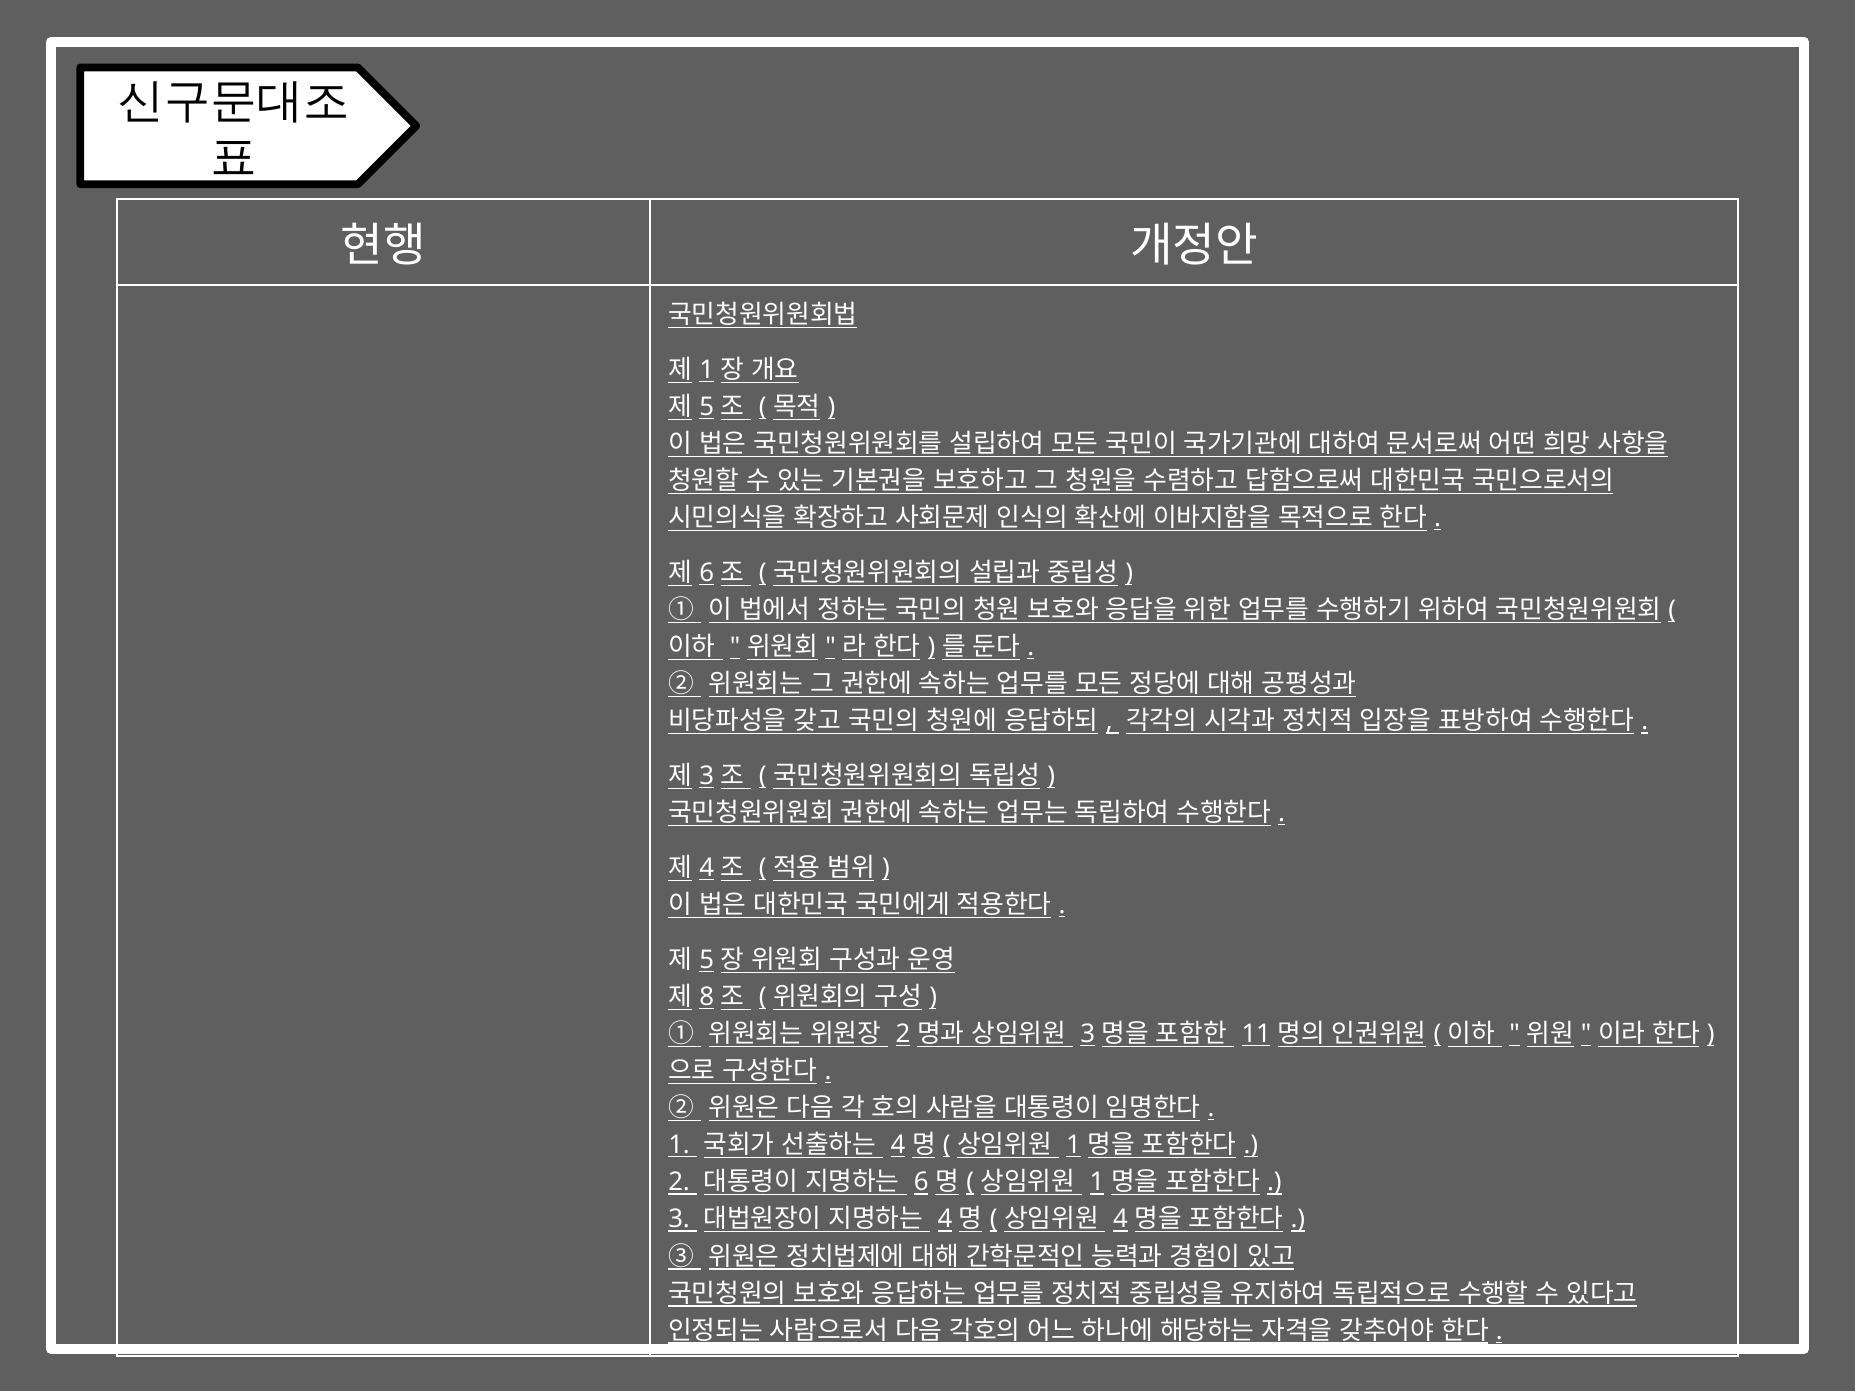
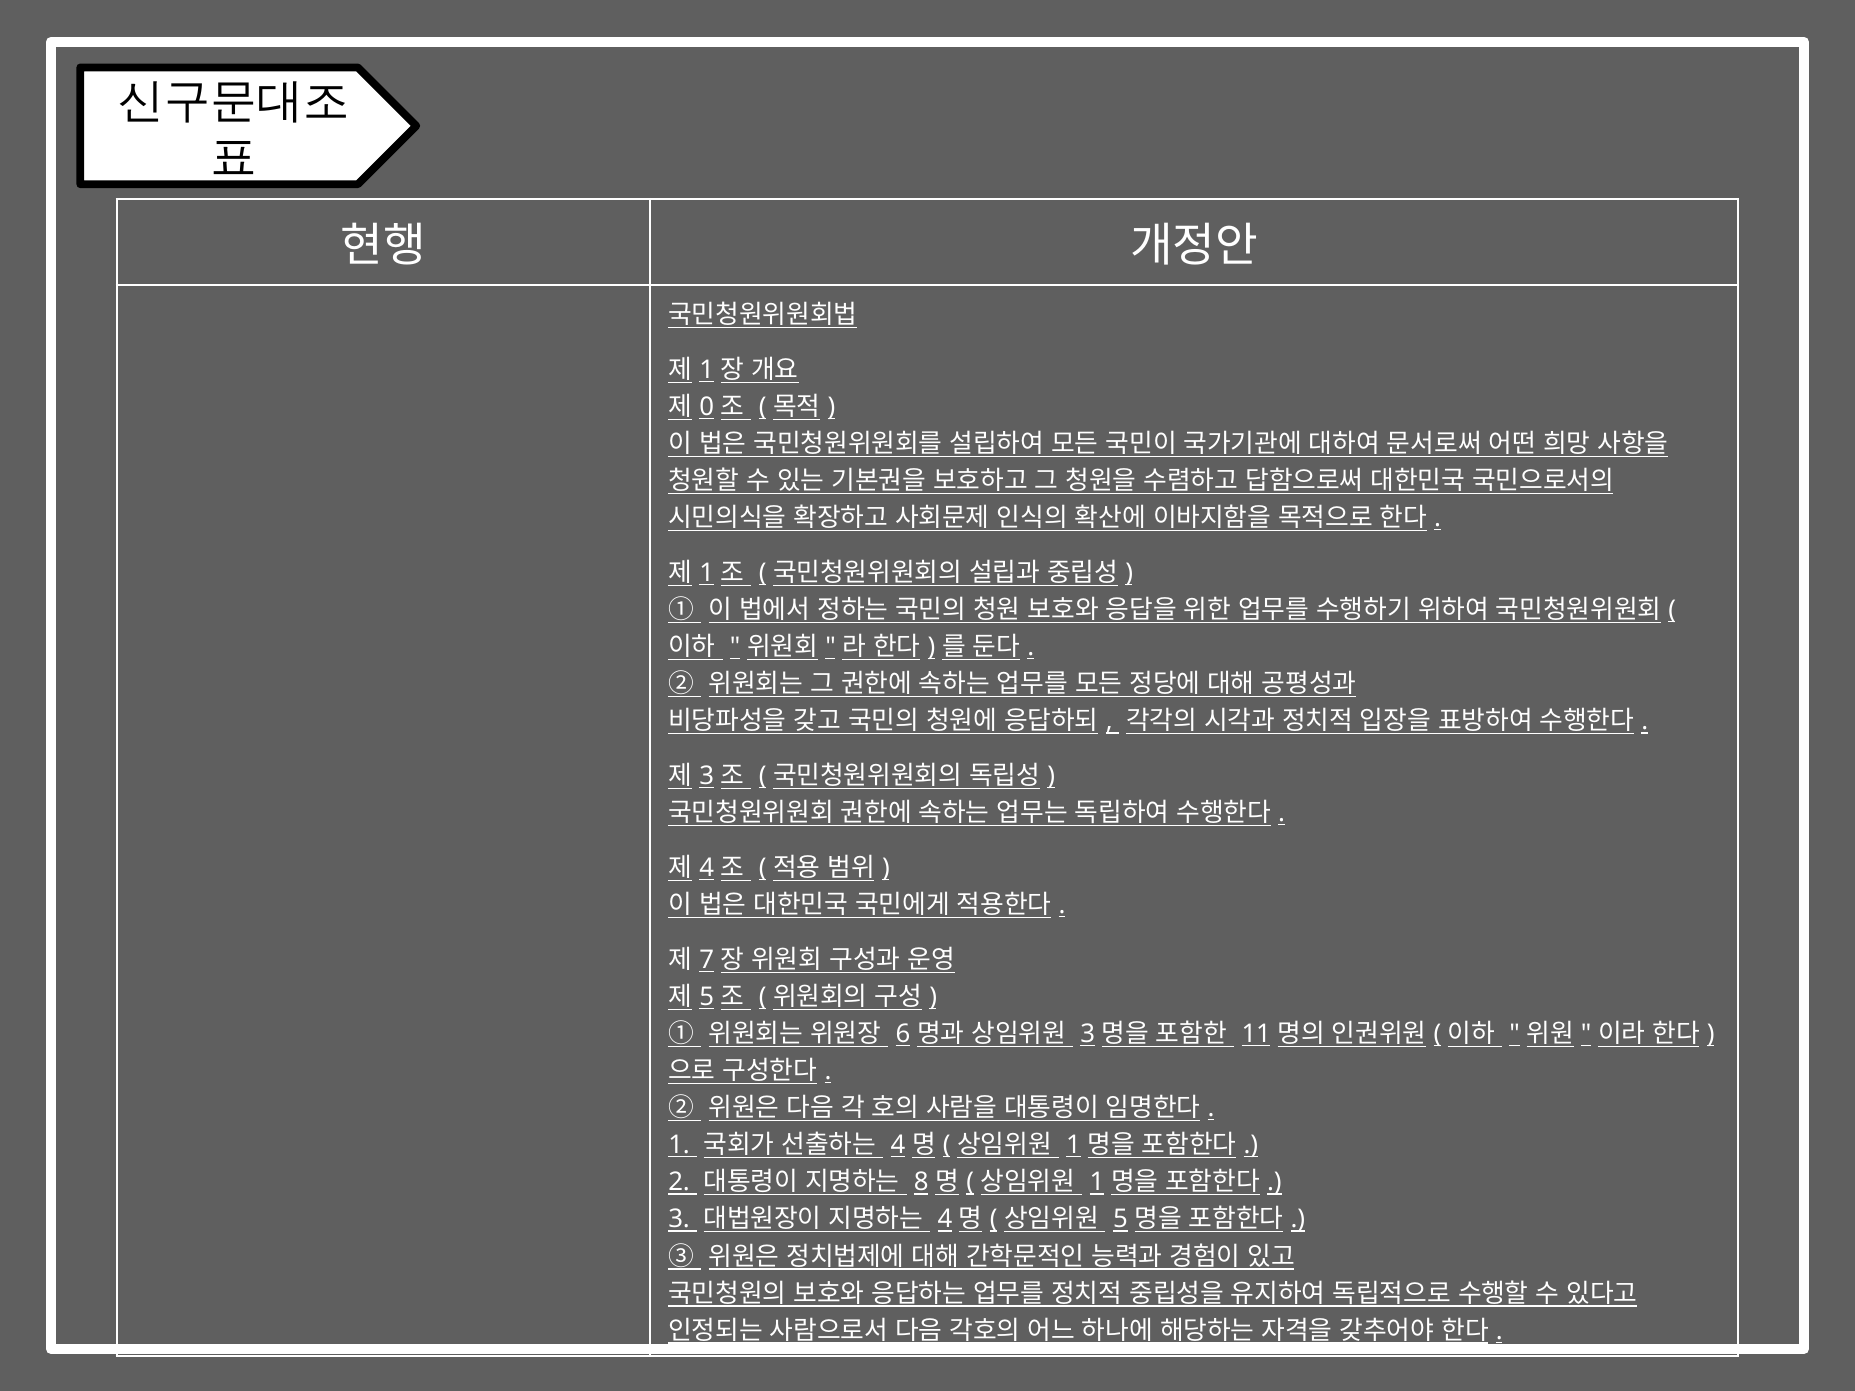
5 at (707, 407): 5 -> 0
6 at (707, 573): 6 -> 1
5 at (707, 960): 5 -> 7
8 at (707, 997): 8 -> 5
2 at (903, 1034): 2 -> 6
6 at (921, 1183): 6 -> 8
4 at (1120, 1220): 4 -> 5
